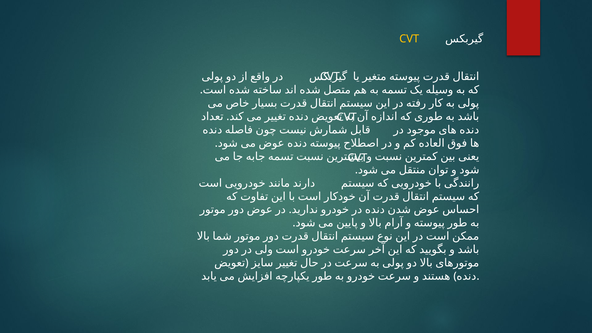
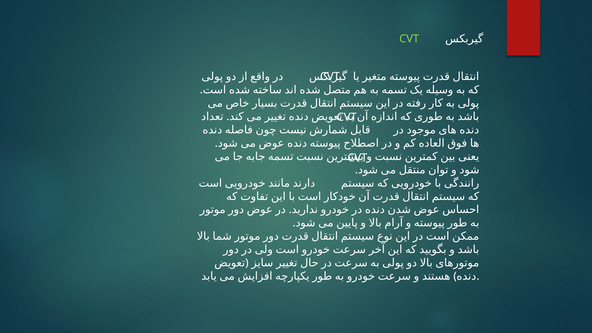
CVT at (409, 39) colour: yellow -> light green
